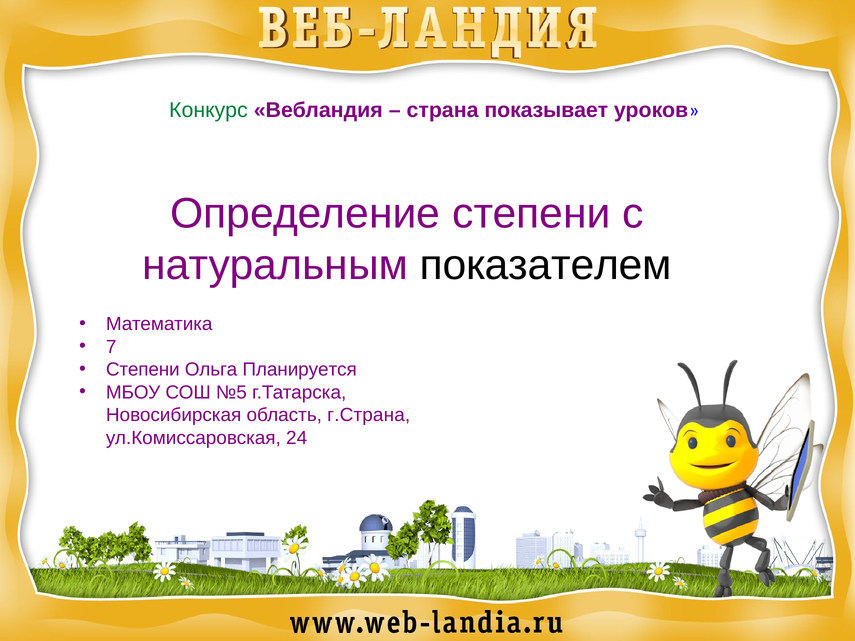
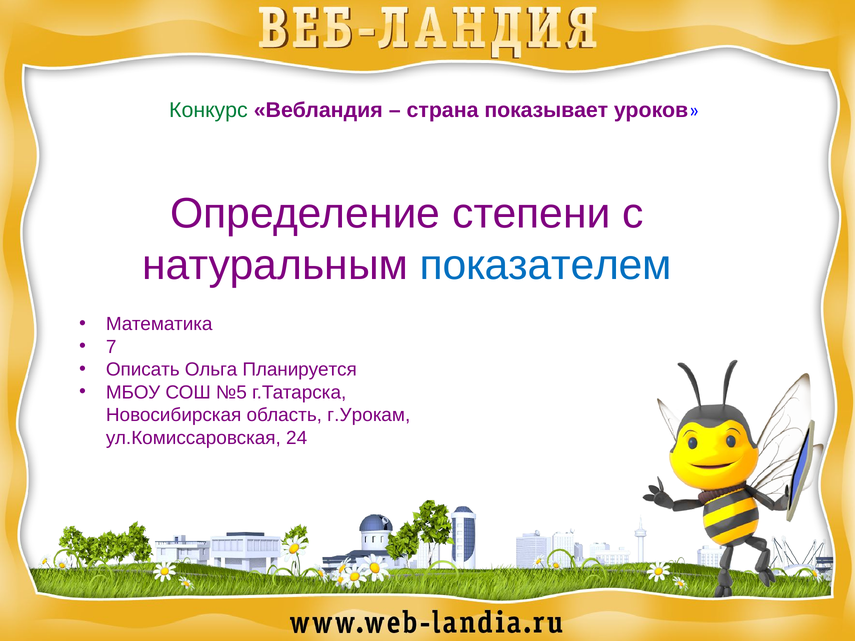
показателем colour: black -> blue
Степени at (143, 370): Степени -> Описать
г.Страна: г.Страна -> г.Урокам
